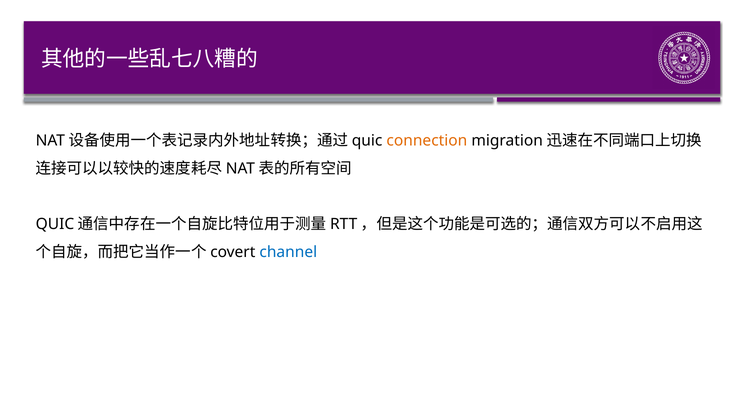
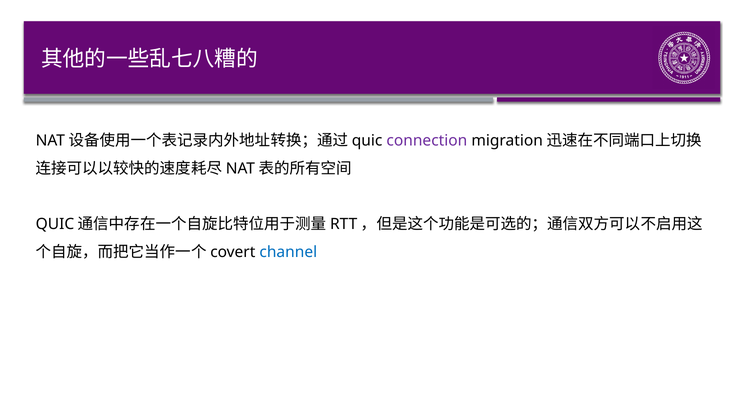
connection colour: orange -> purple
